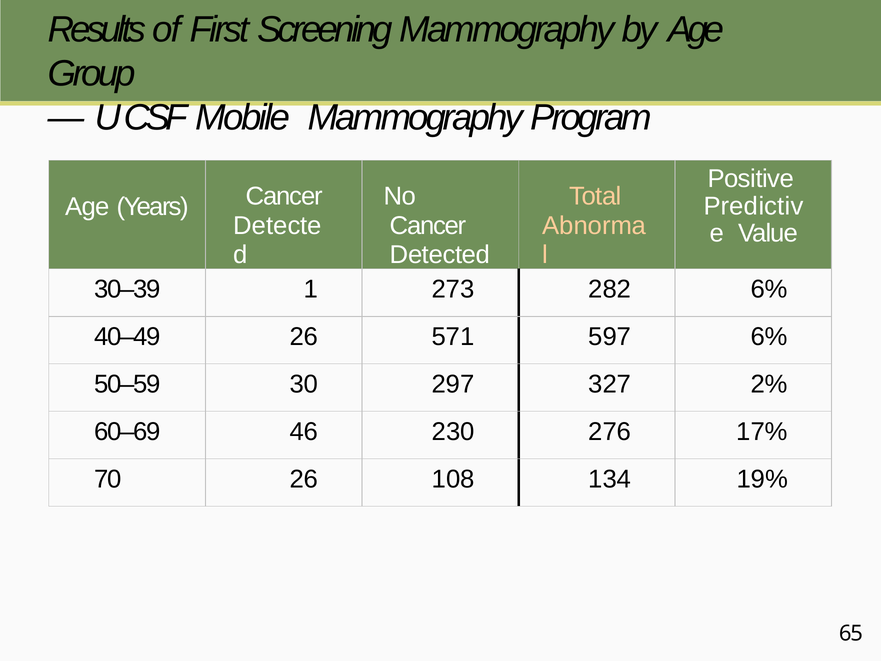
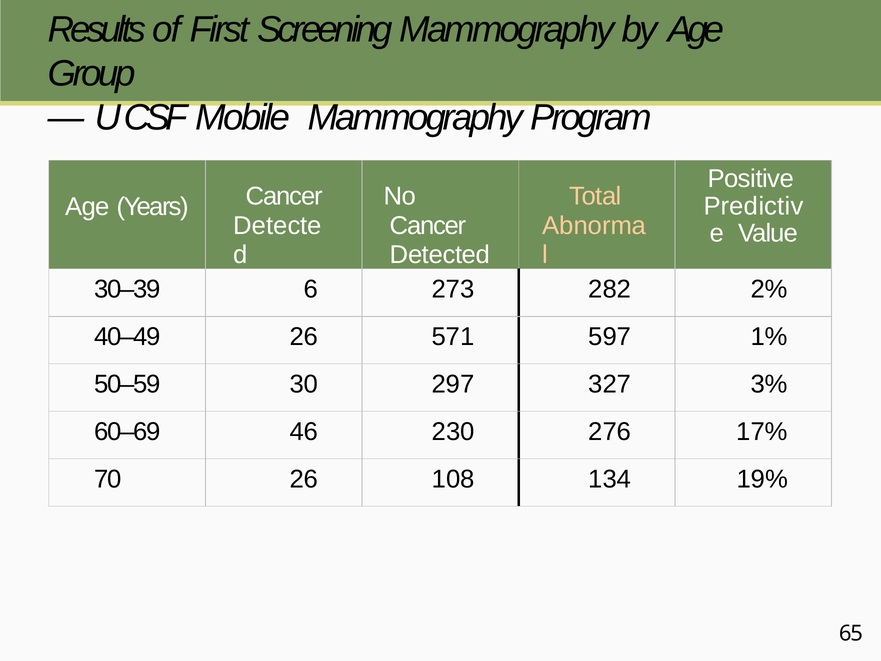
1: 1 -> 6
282 6%: 6% -> 2%
597 6%: 6% -> 1%
2%: 2% -> 3%
